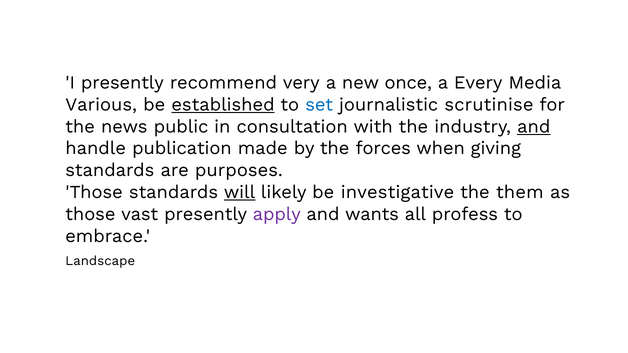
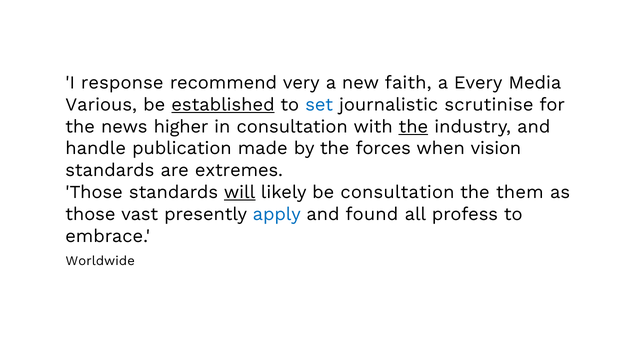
I presently: presently -> response
once: once -> faith
public: public -> higher
the at (413, 127) underline: none -> present
and at (534, 127) underline: present -> none
giving: giving -> vision
purposes: purposes -> extremes
be investigative: investigative -> consultation
apply colour: purple -> blue
wants: wants -> found
Landscape: Landscape -> Worldwide
